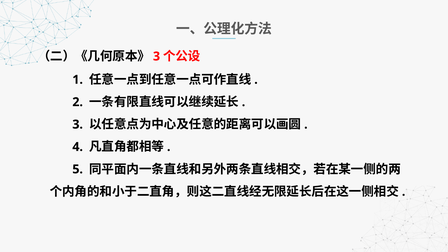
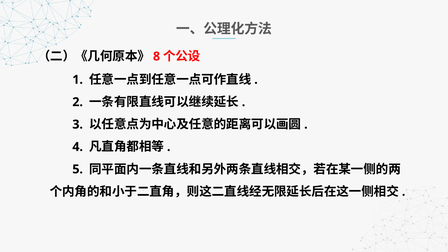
3 at (157, 56): 3 -> 8
